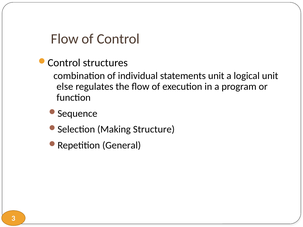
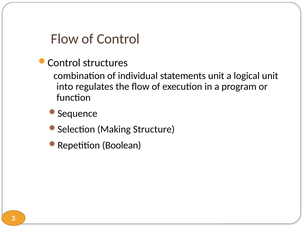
else: else -> into
General: General -> Boolean
